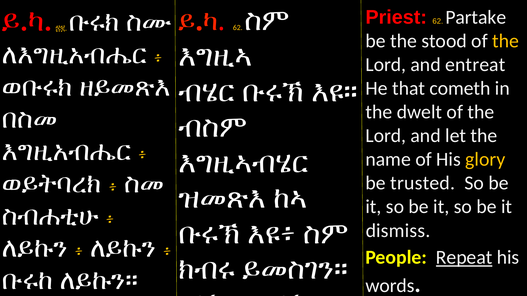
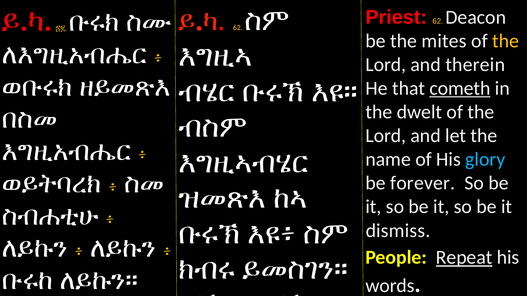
Partake: Partake -> Deacon
stood: stood -> mites
entreat: entreat -> therein
cometh underline: none -> present
glory colour: yellow -> light blue
trusted: trusted -> forever
